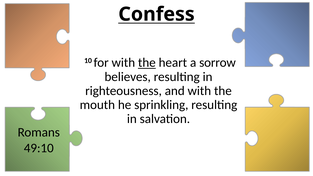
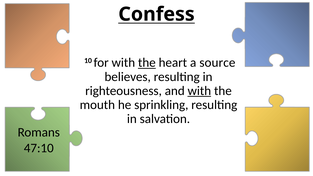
sorrow: sorrow -> source
with at (199, 91) underline: none -> present
49:10: 49:10 -> 47:10
